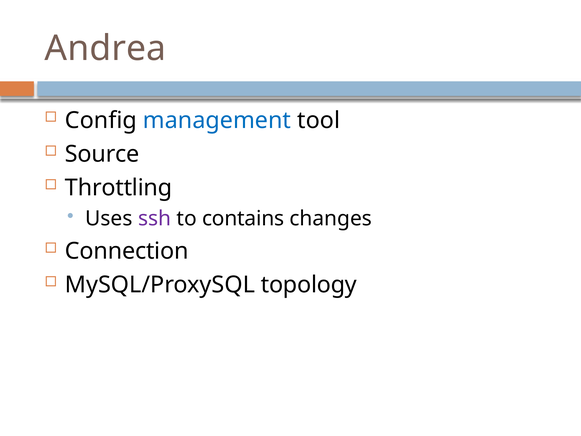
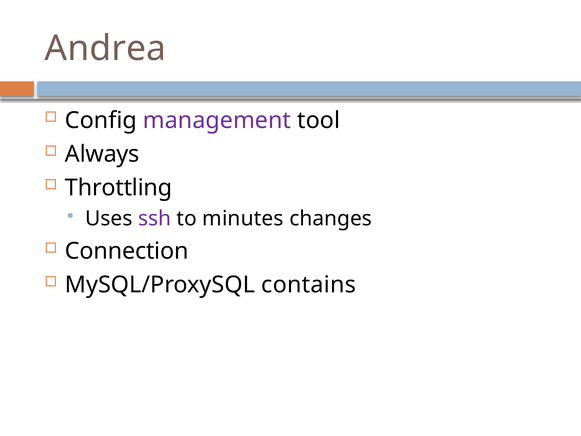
management colour: blue -> purple
Source: Source -> Always
contains: contains -> minutes
topology: topology -> contains
